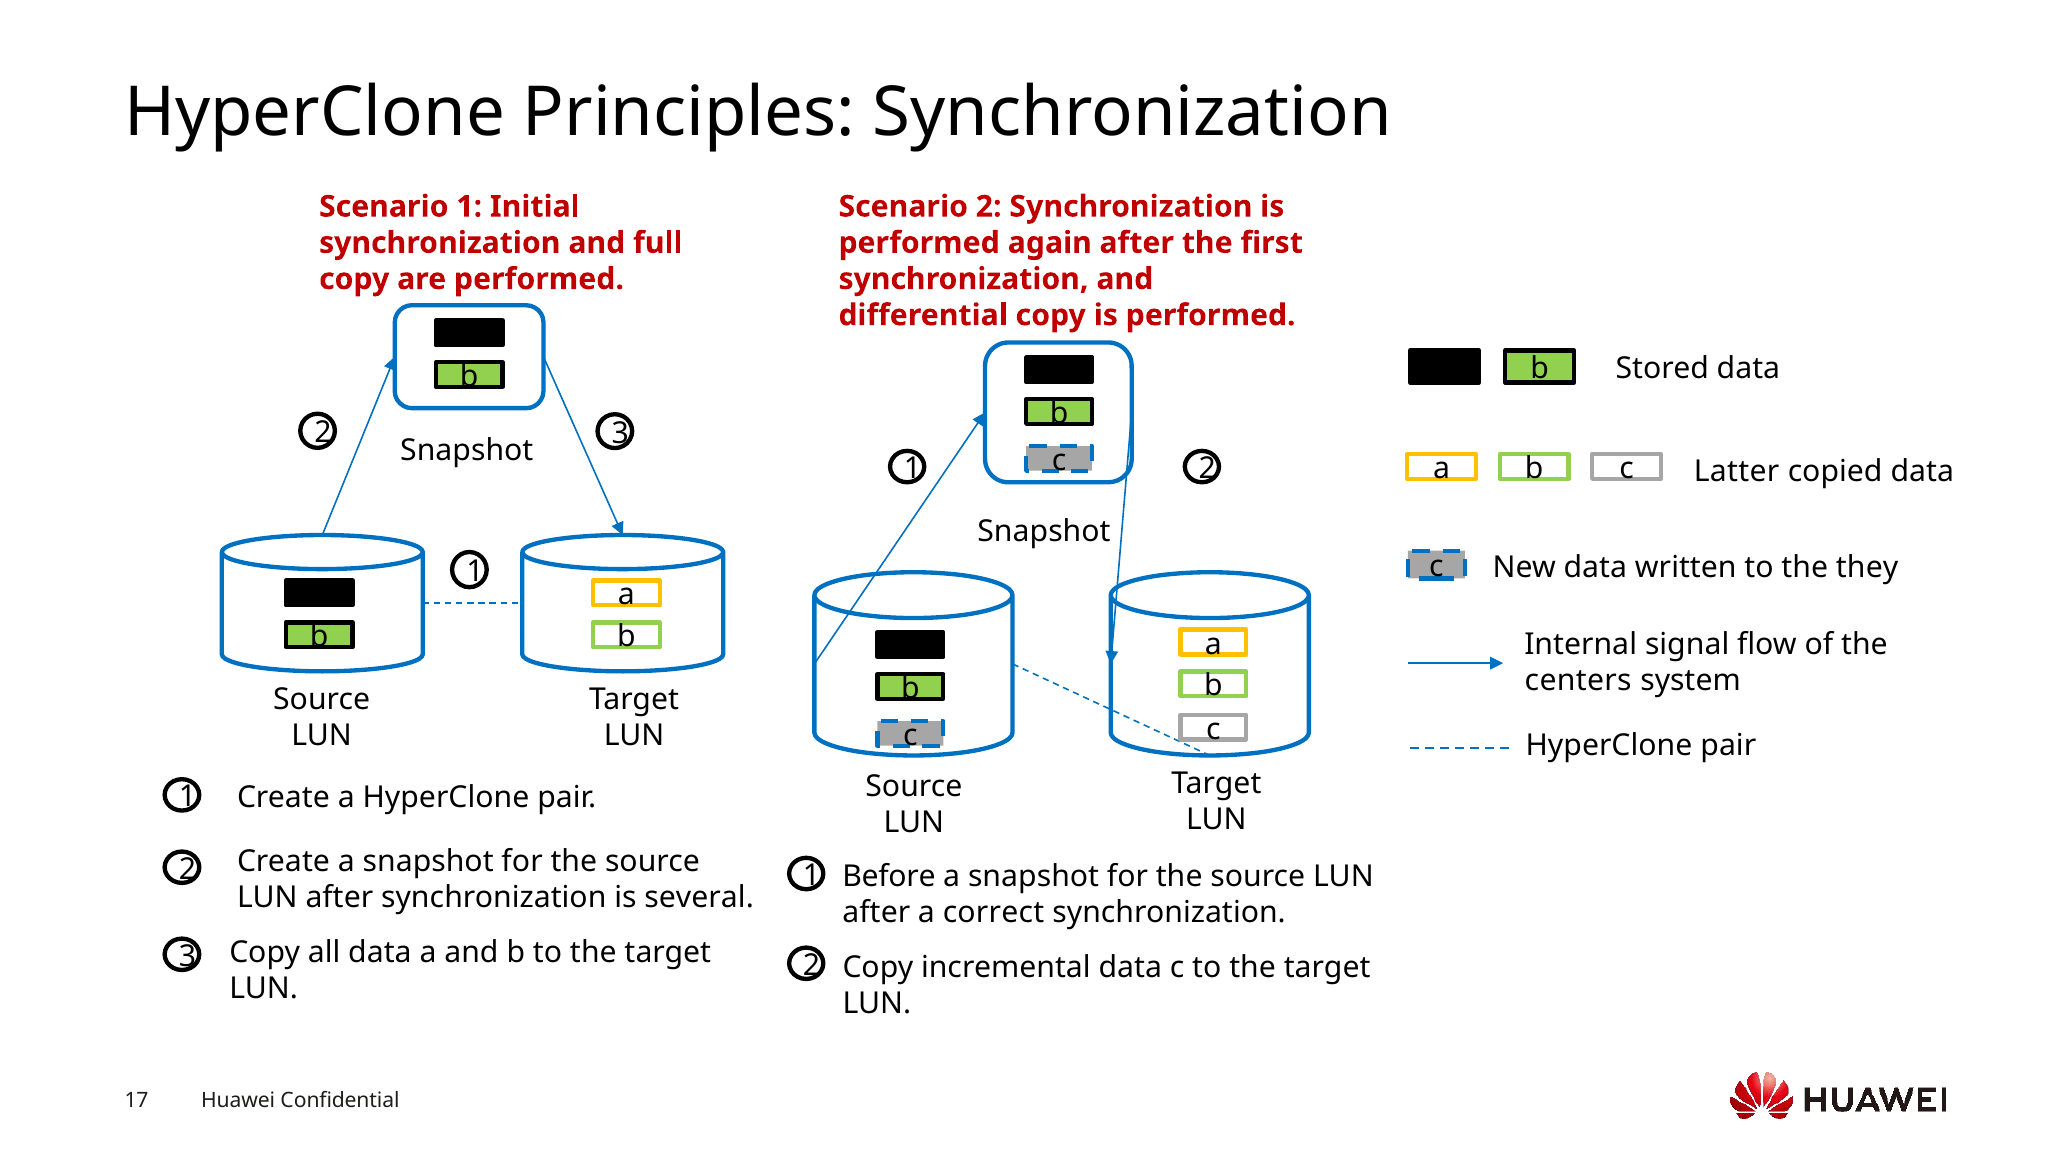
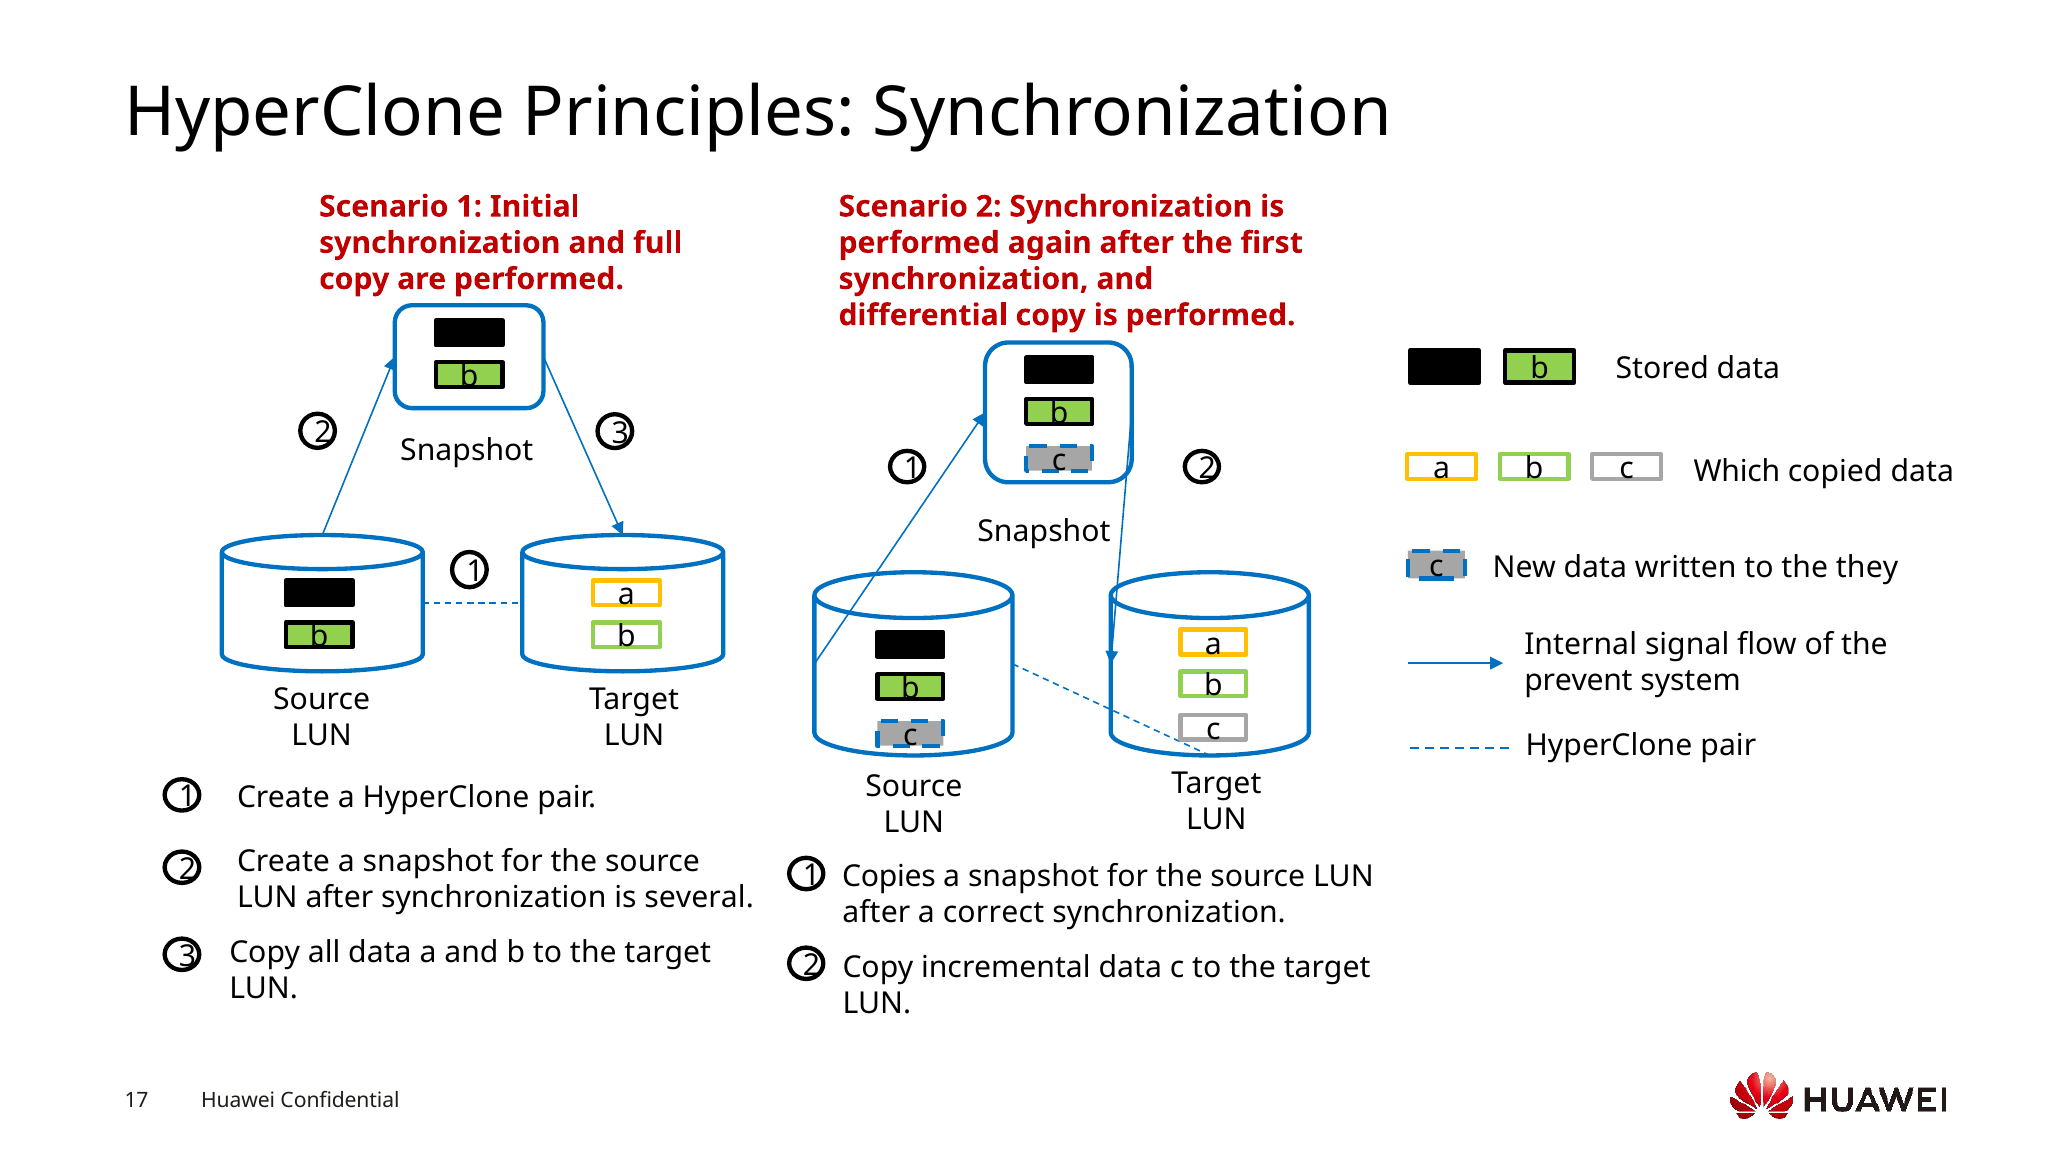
Latter: Latter -> Which
centers: centers -> prevent
Before: Before -> Copies
